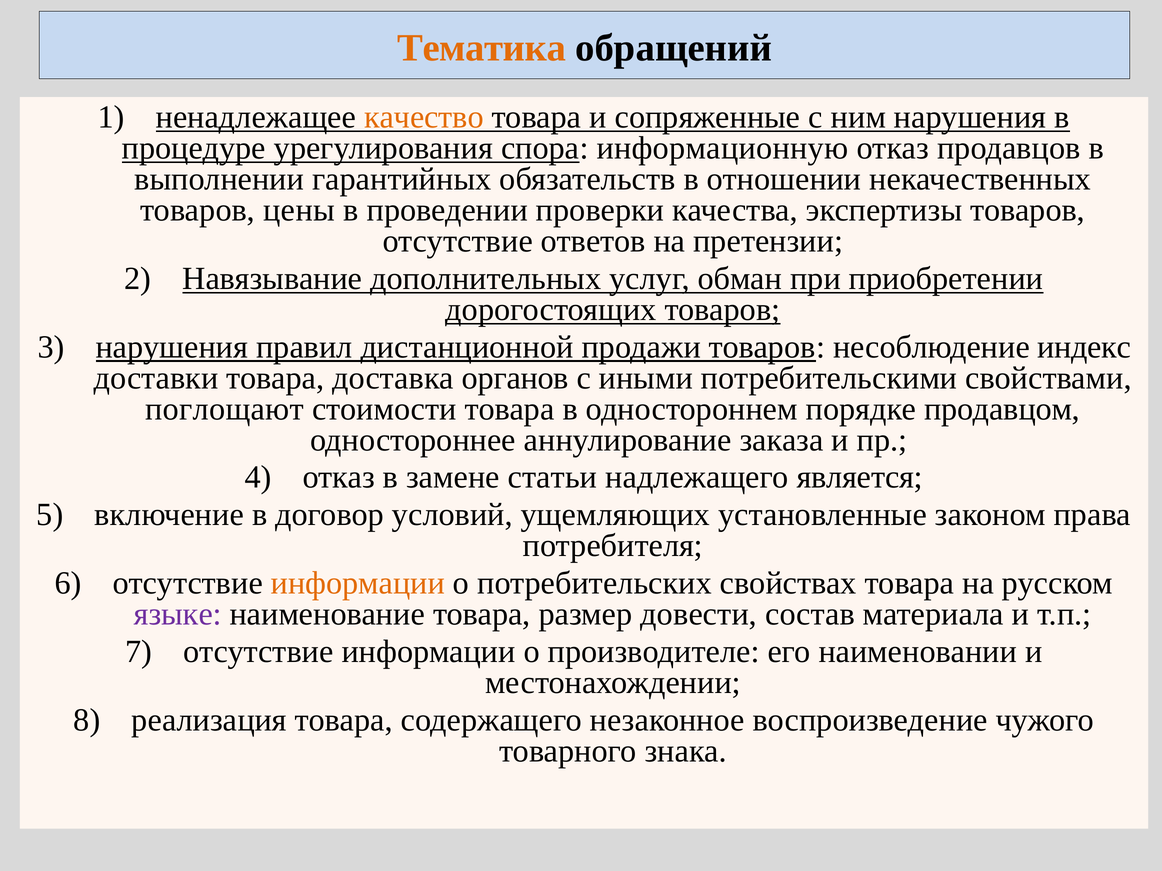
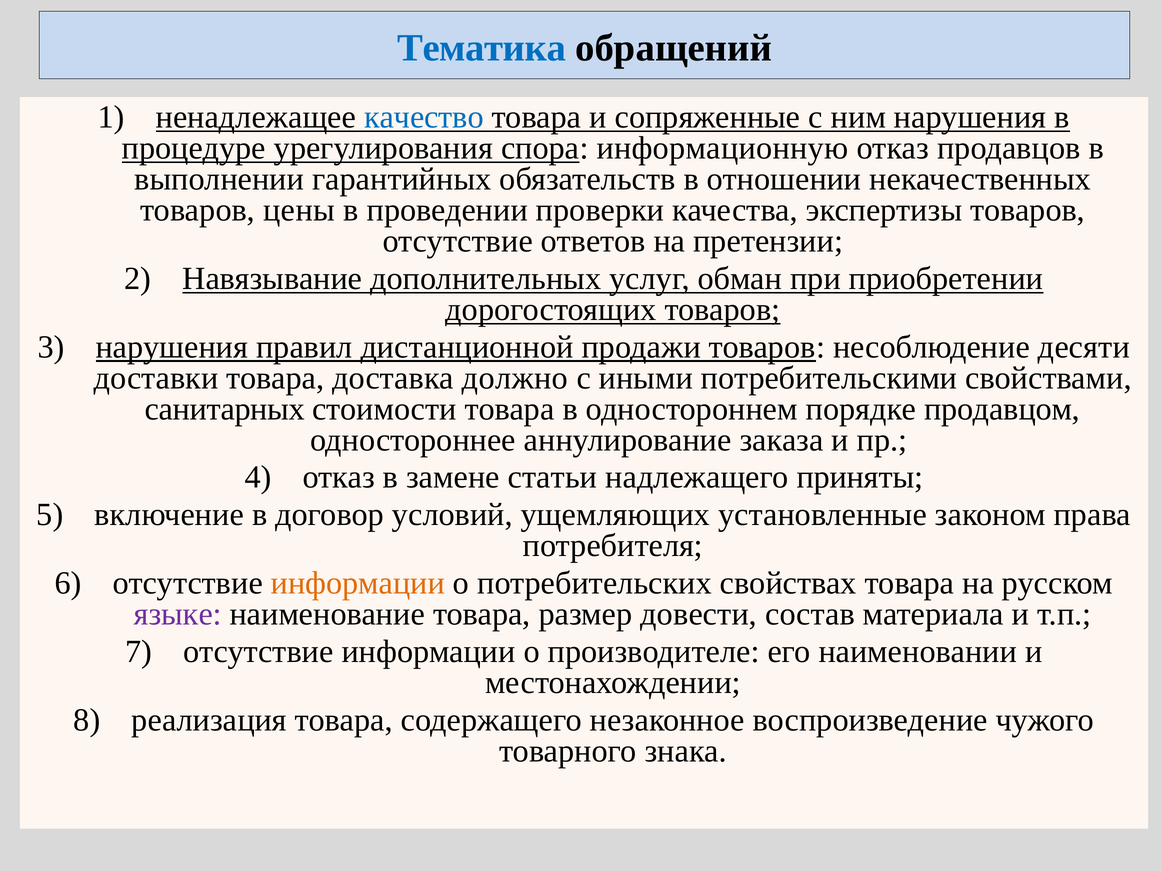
Тематика colour: orange -> blue
качество colour: orange -> blue
индекс: индекс -> десяти
органов: органов -> должно
поглощают: поглощают -> санитарных
является: является -> приняты
